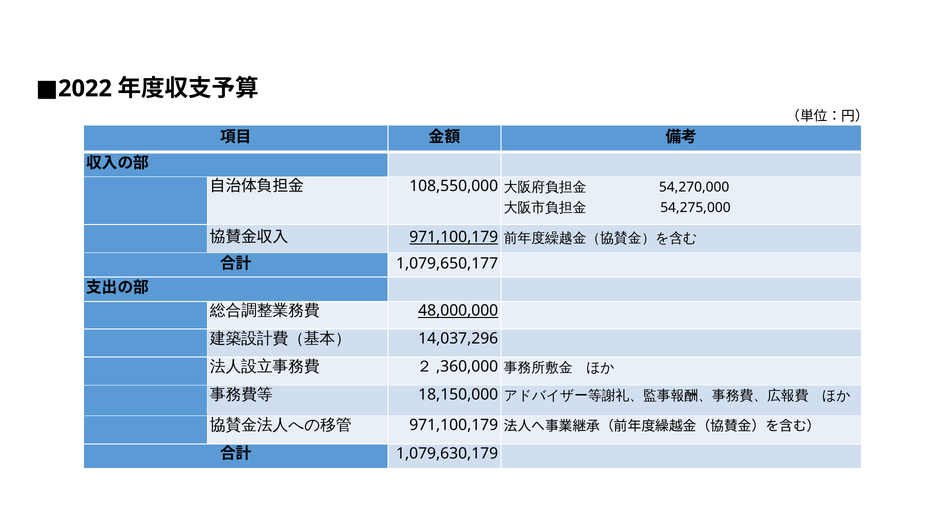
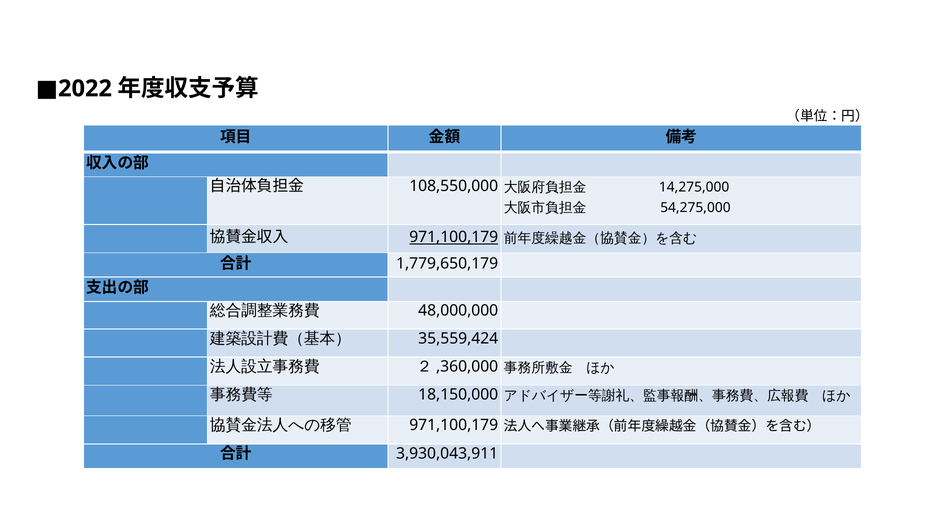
54,270,000: 54,270,000 -> 14,275,000
1,079,650,177: 1,079,650,177 -> 1,779,650,179
48,000,000 underline: present -> none
14,037,296: 14,037,296 -> 35,559,424
1,079,630,179: 1,079,630,179 -> 3,930,043,911
